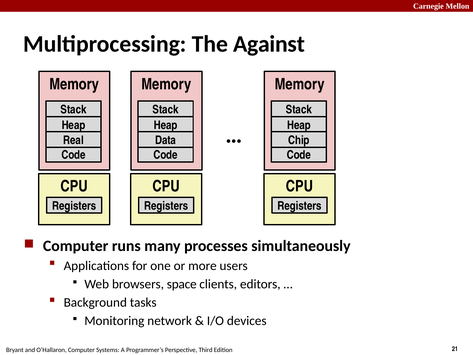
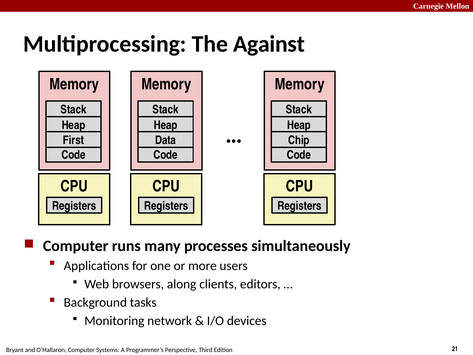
Real: Real -> First
space: space -> along
